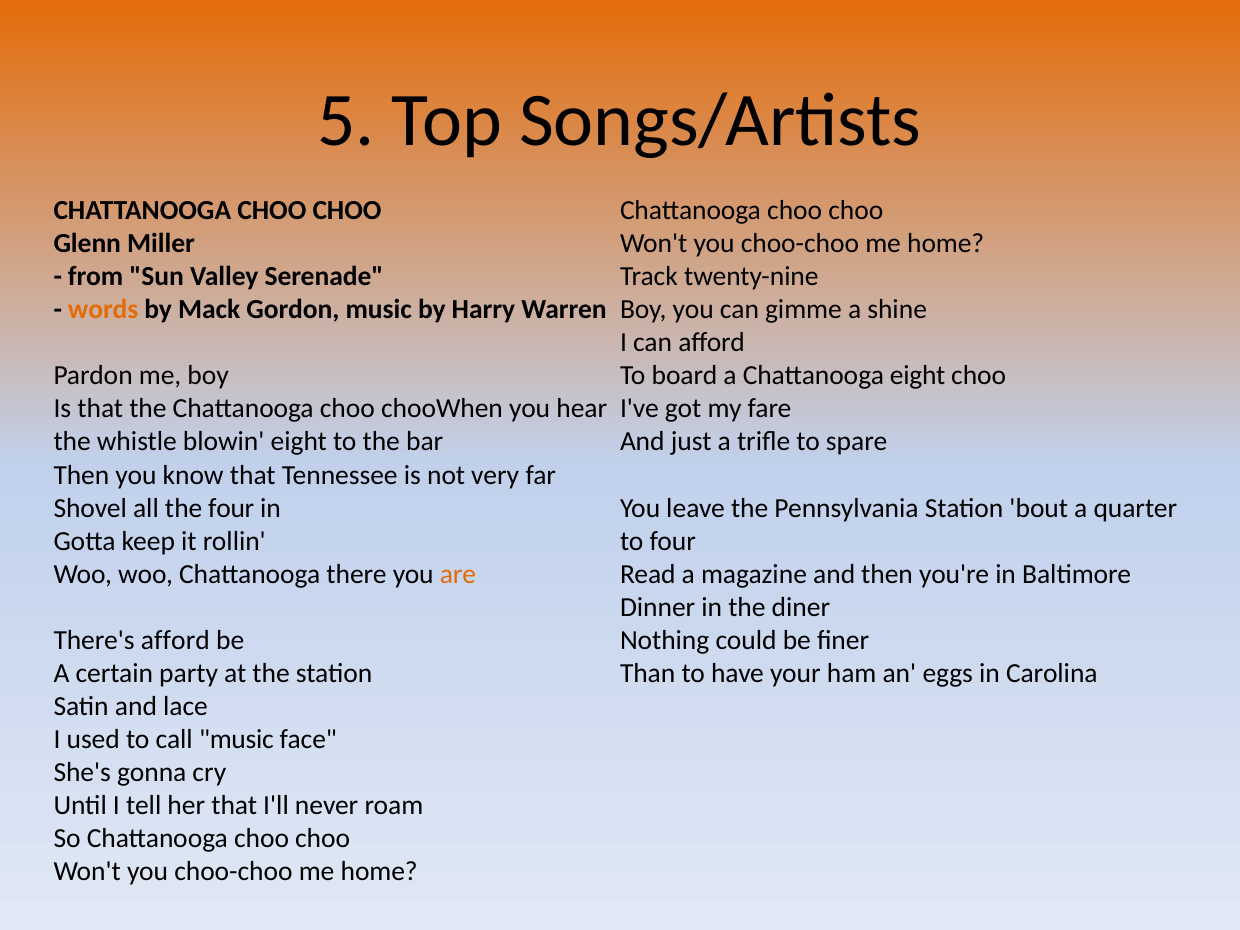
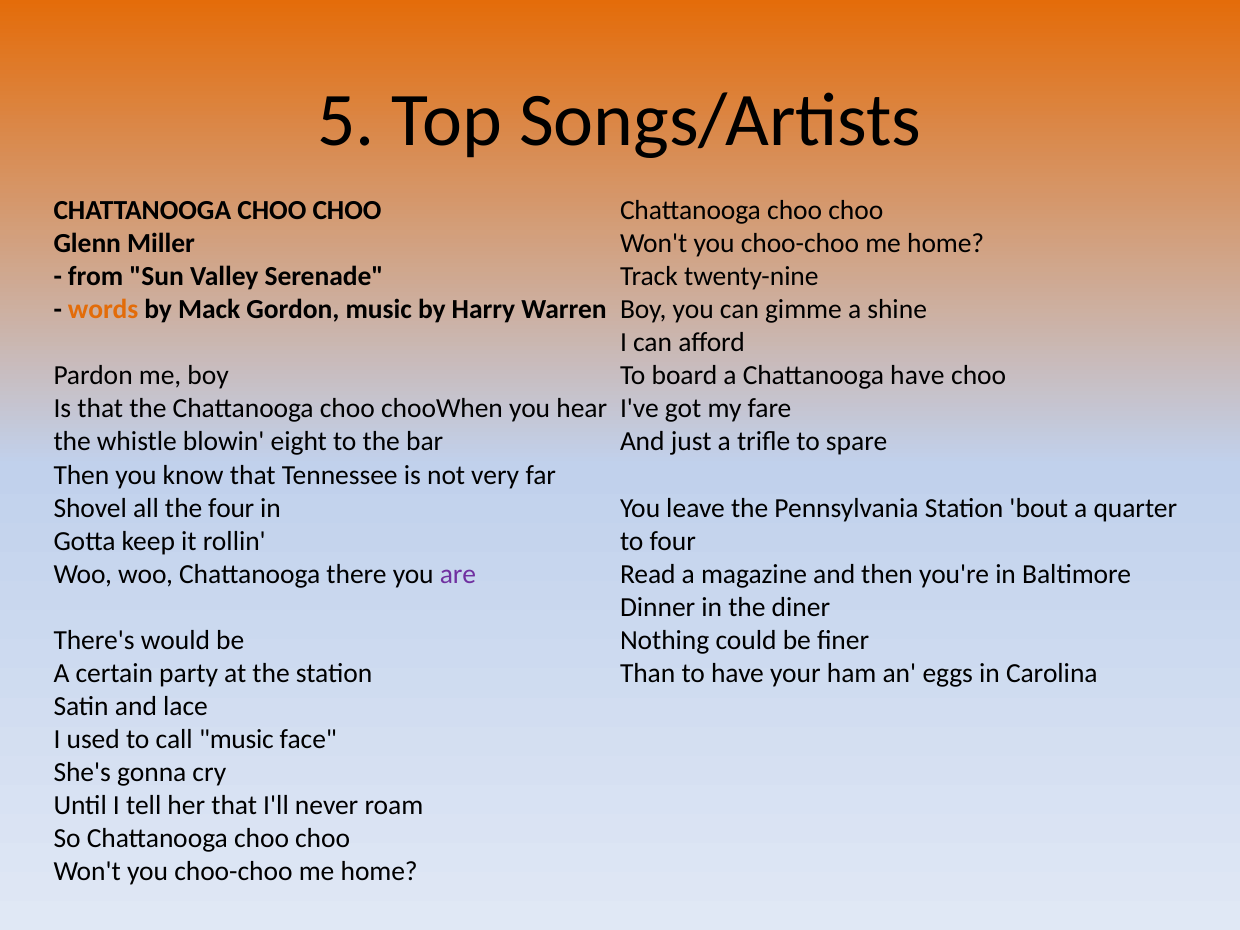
Chattanooga eight: eight -> have
are colour: orange -> purple
There's afford: afford -> would
